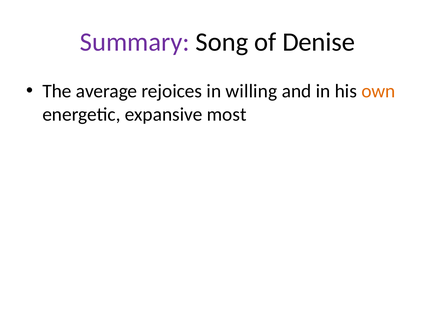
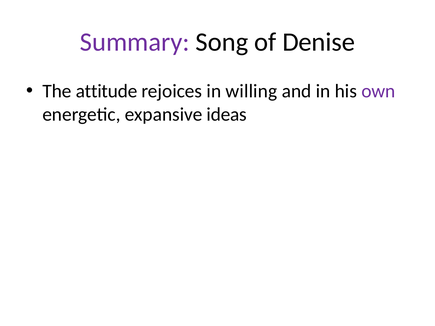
average: average -> attitude
own colour: orange -> purple
most: most -> ideas
